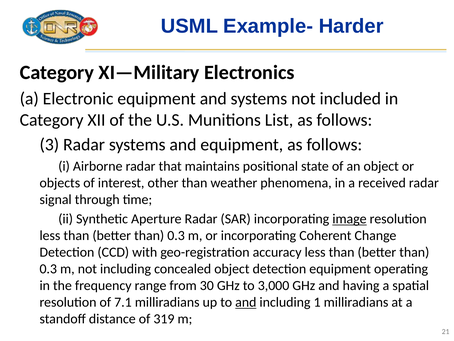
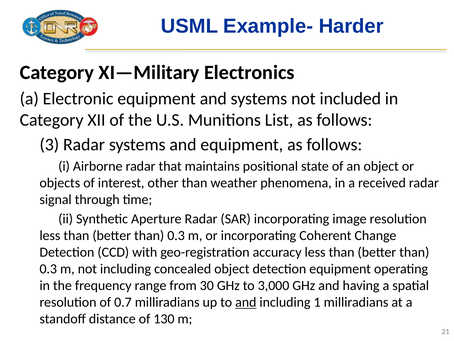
image underline: present -> none
7.1: 7.1 -> 0.7
319: 319 -> 130
